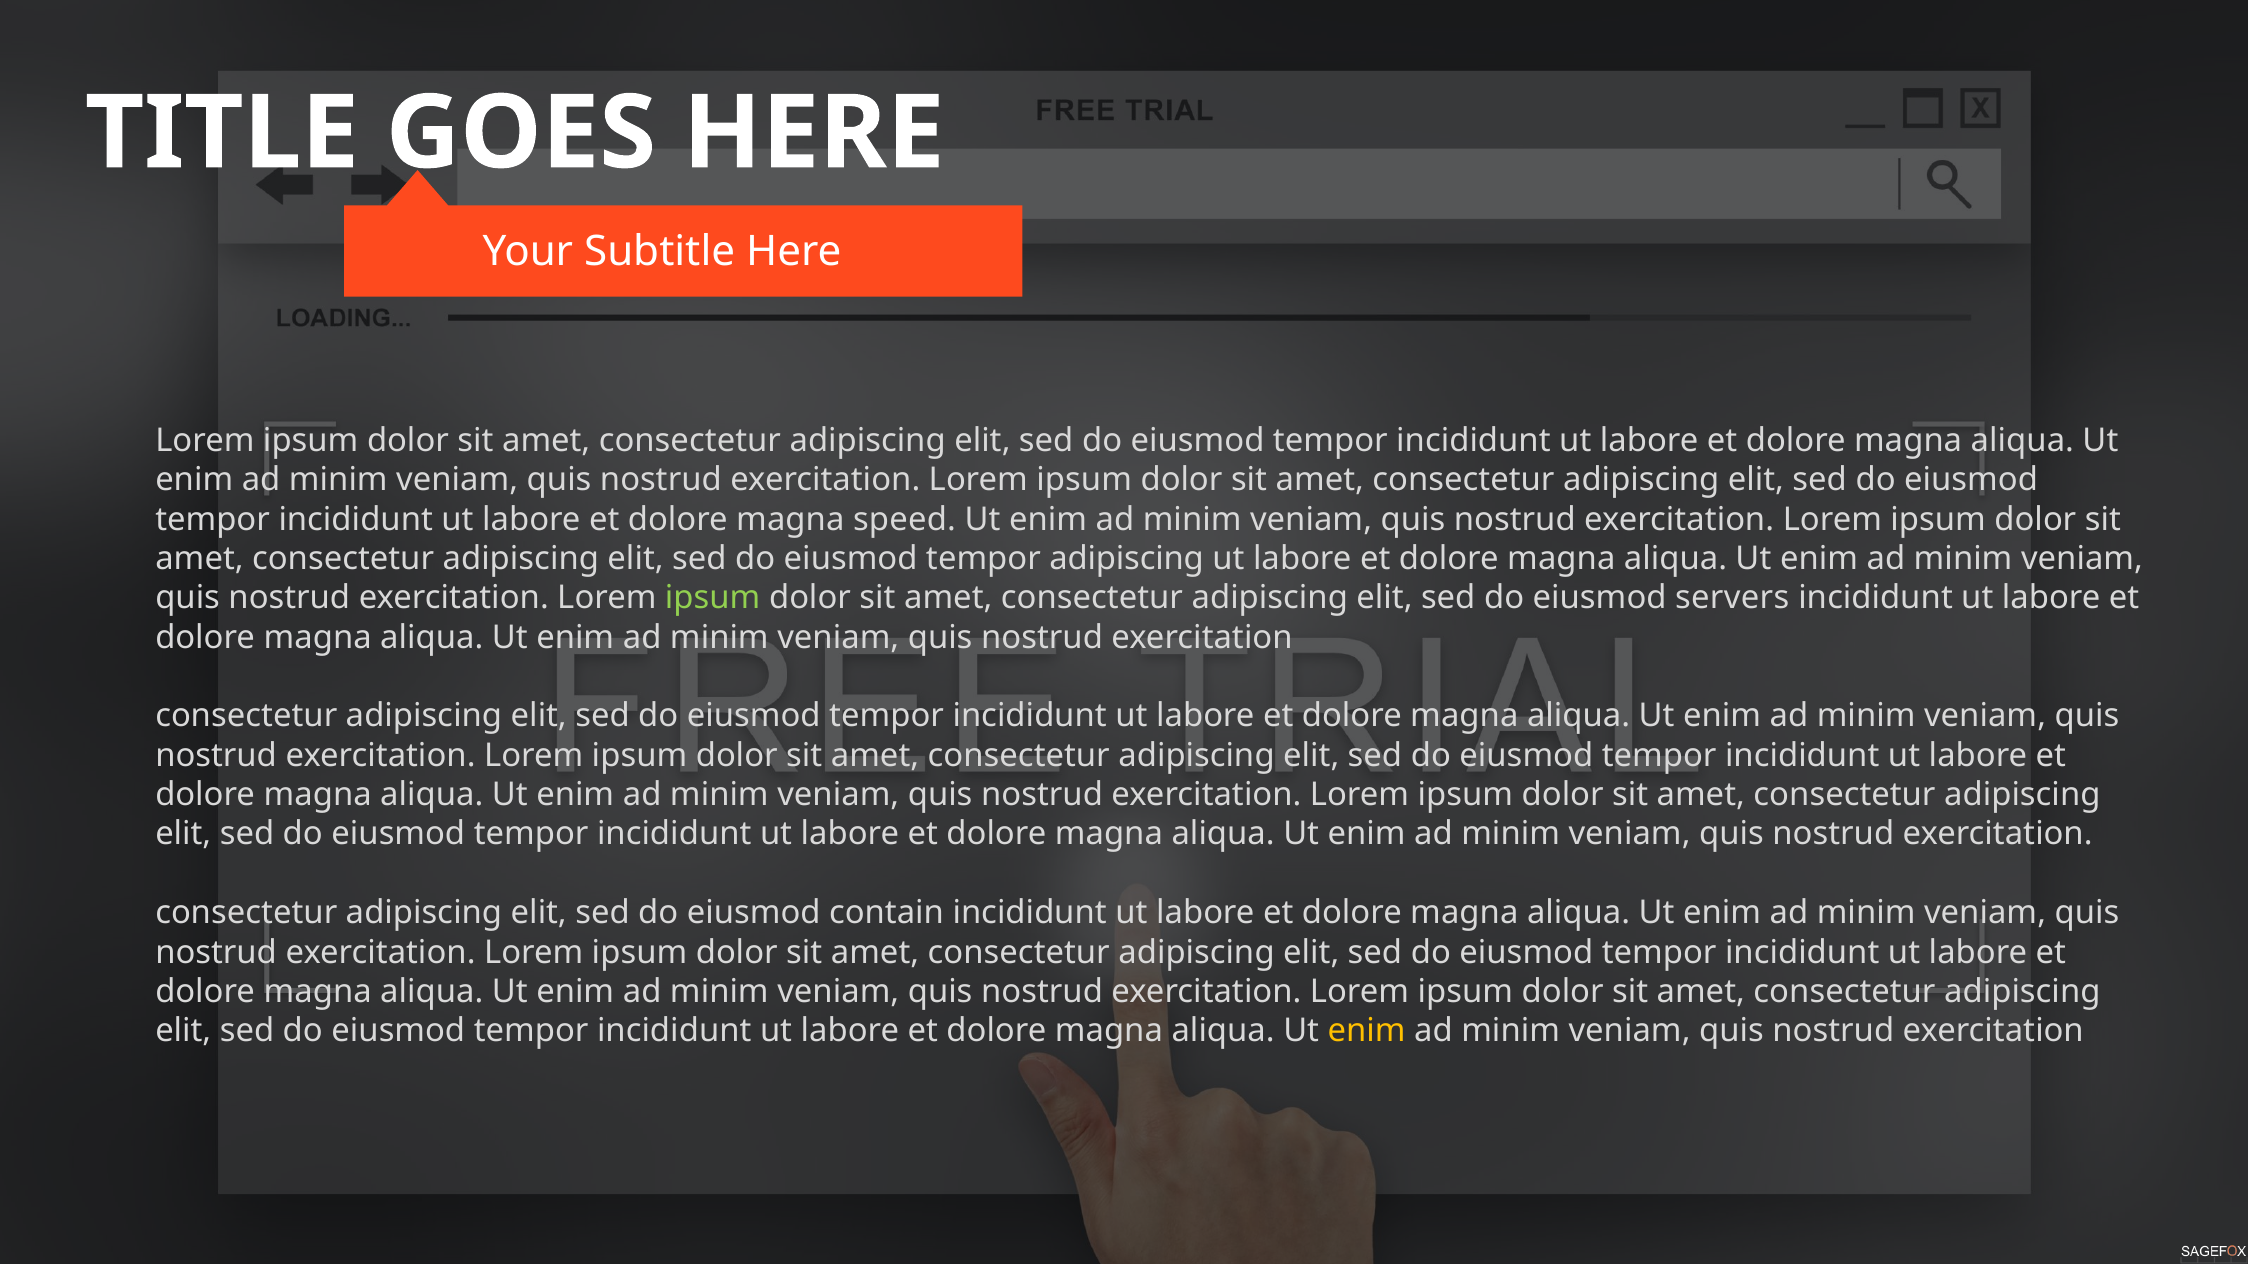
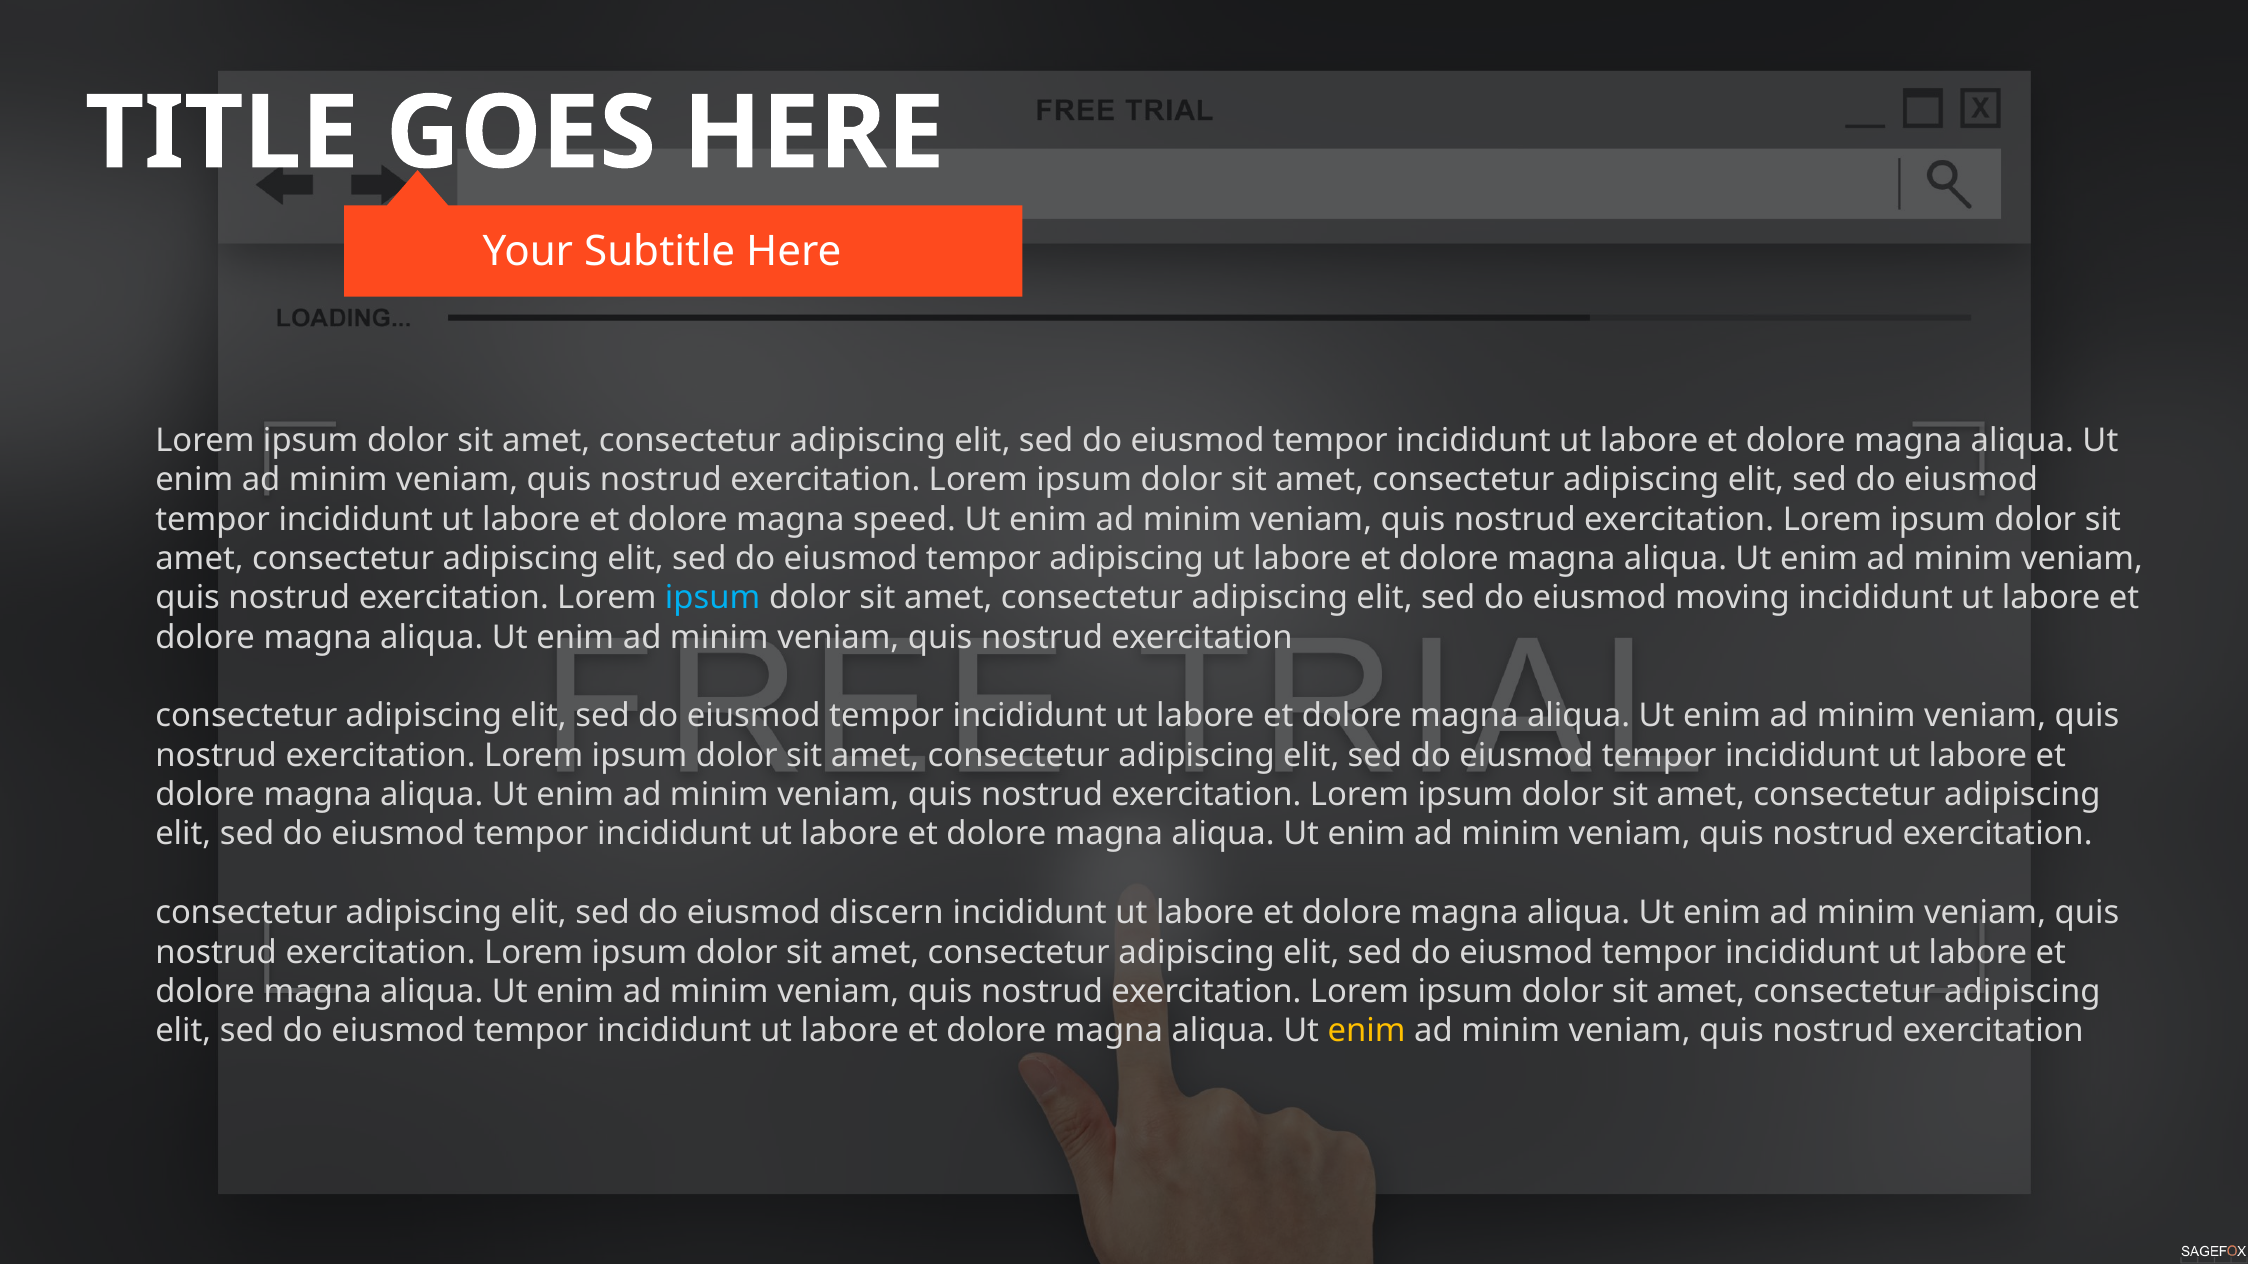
ipsum at (713, 598) colour: light green -> light blue
servers: servers -> moving
contain: contain -> discern
